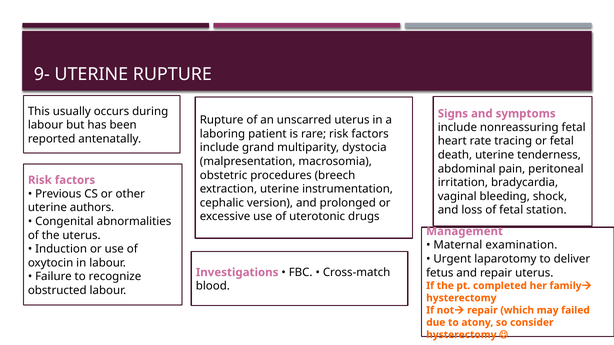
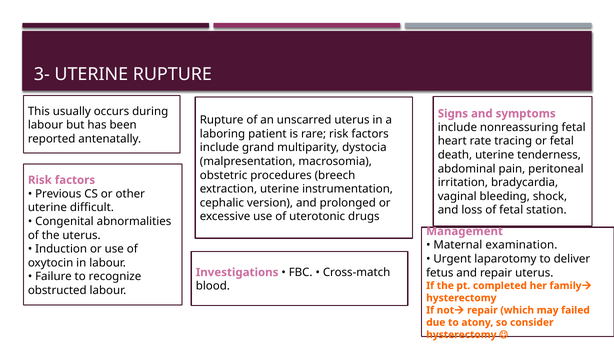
9-: 9- -> 3-
authors: authors -> difficult
